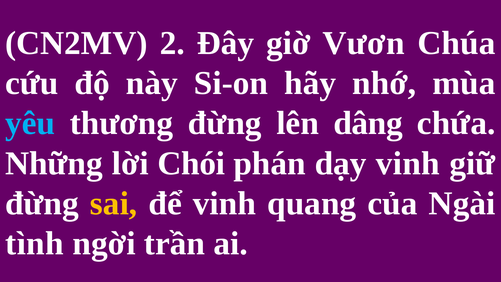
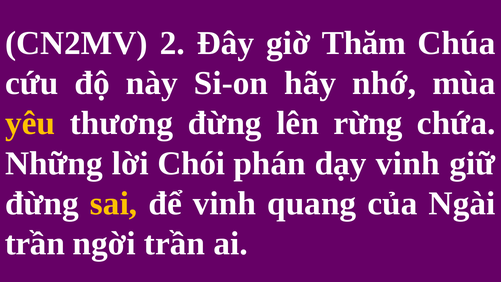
Vươn: Vươn -> Thăm
yêu colour: light blue -> yellow
dâng: dâng -> rừng
tình at (34, 243): tình -> trần
